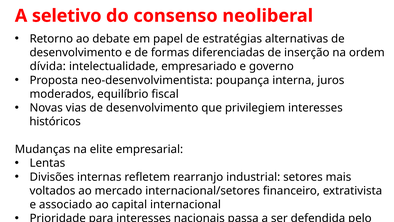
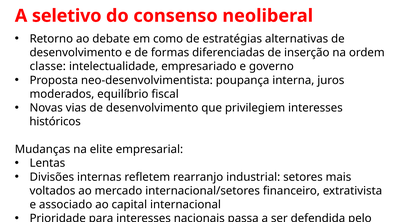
papel: papel -> como
dívida: dívida -> classe
